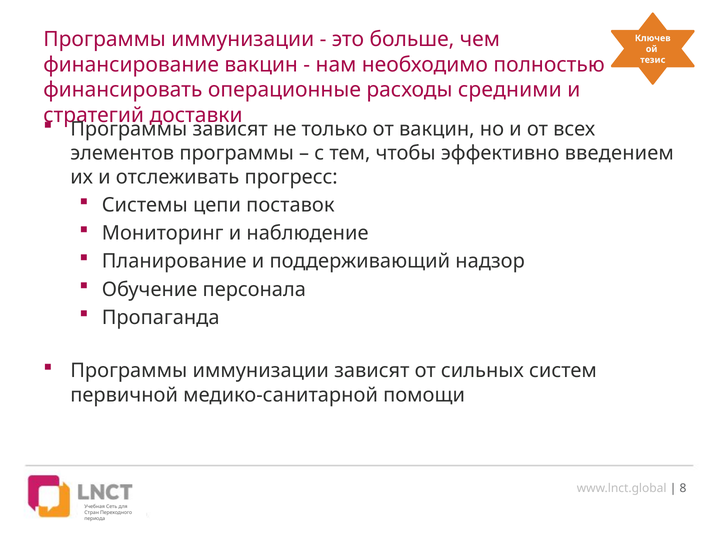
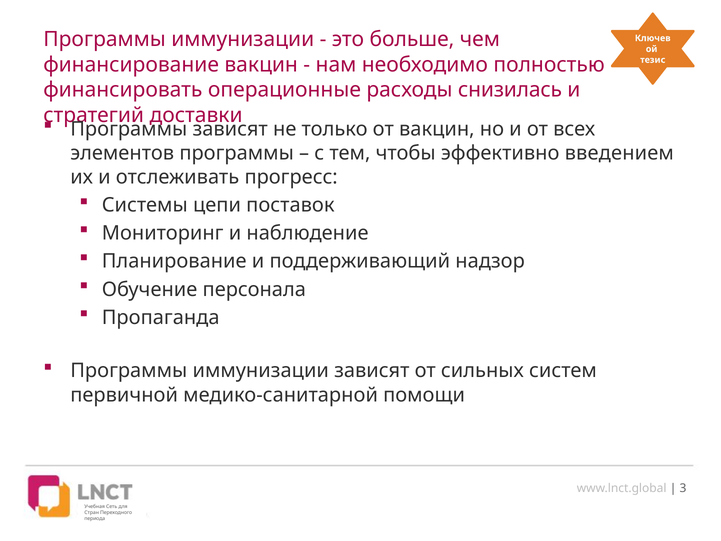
средними: средними -> снизилась
8: 8 -> 3
